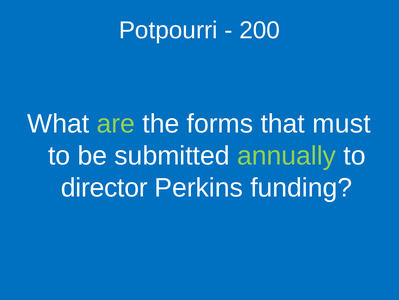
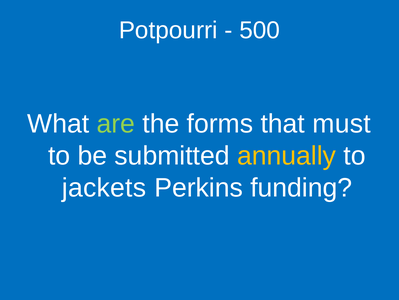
200: 200 -> 500
annually colour: light green -> yellow
director: director -> jackets
